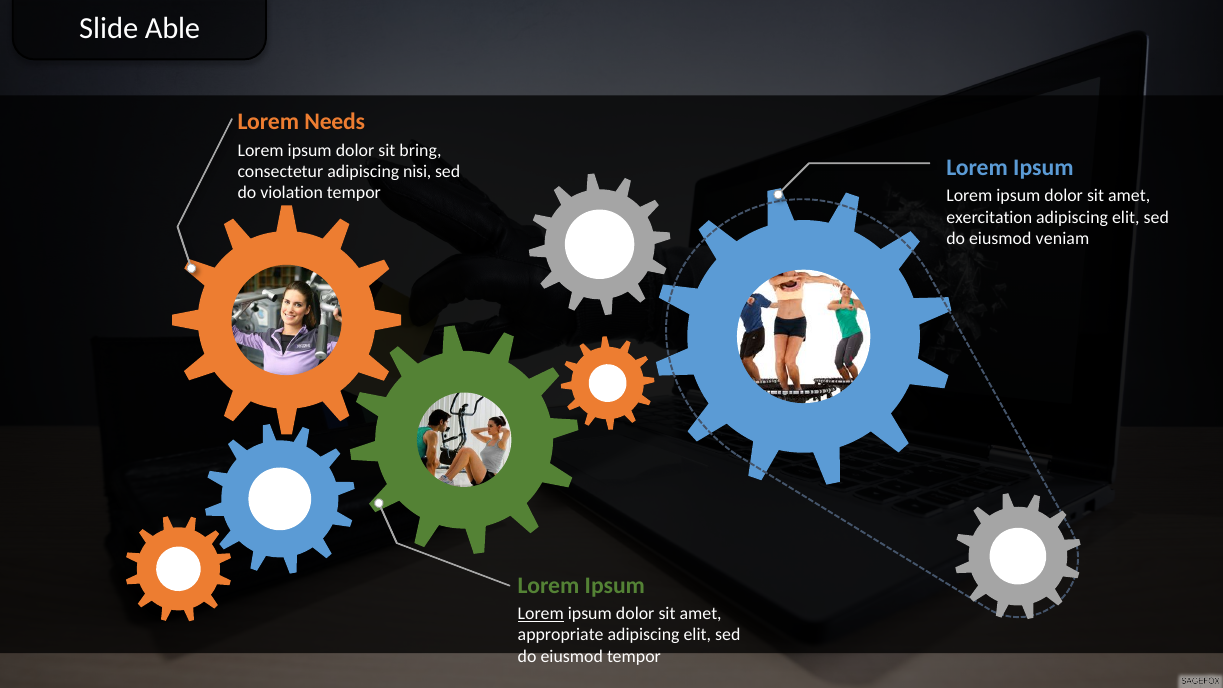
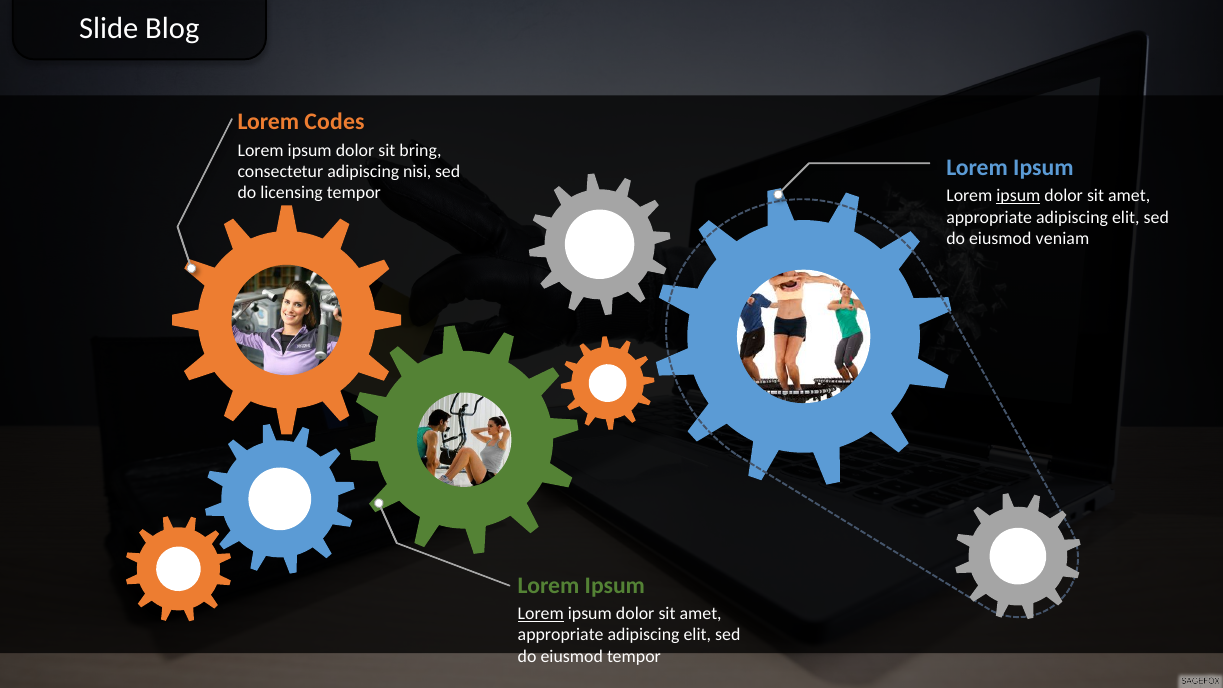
Able: Able -> Blog
Needs: Needs -> Codes
violation: violation -> licensing
ipsum at (1018, 196) underline: none -> present
exercitation at (989, 217): exercitation -> appropriate
